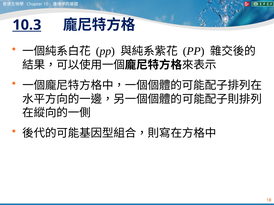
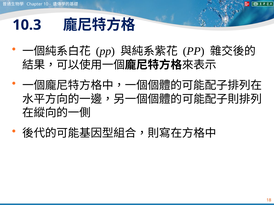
10.3 underline: present -> none
